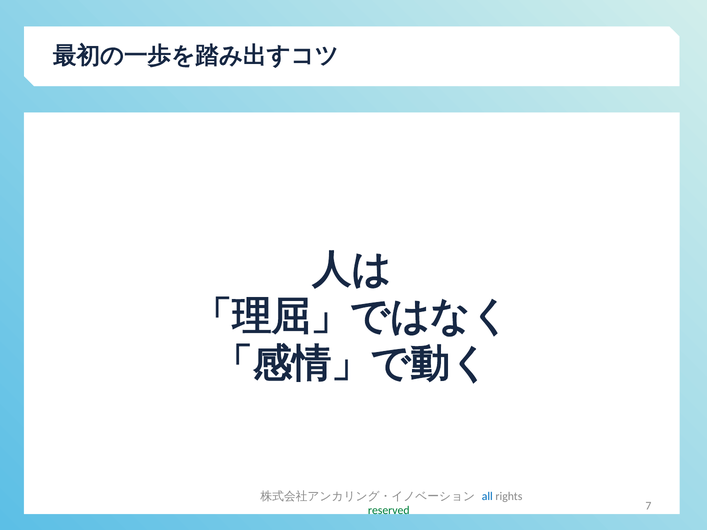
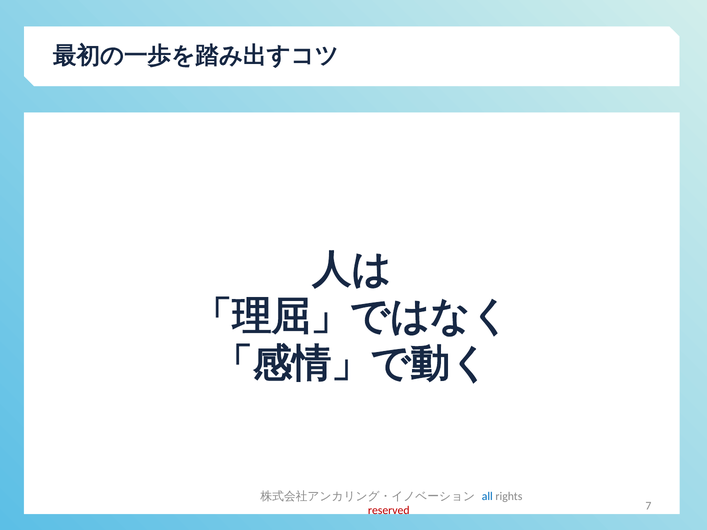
reserved colour: green -> red
